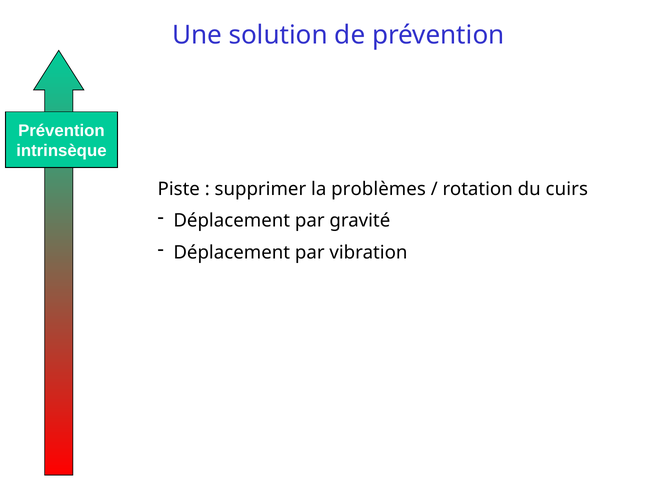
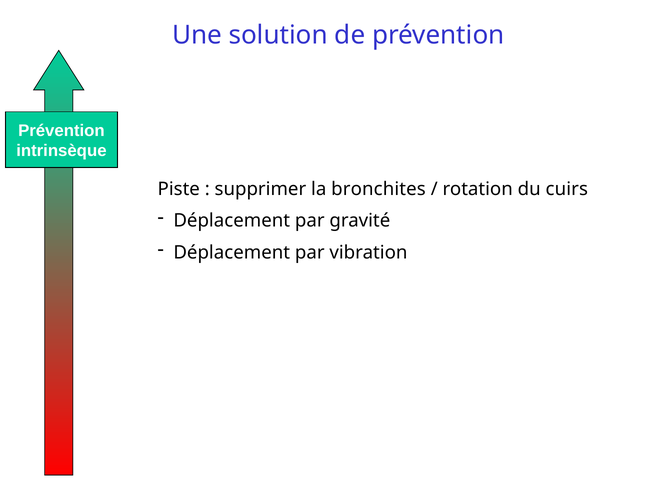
problèmes: problèmes -> bronchites
